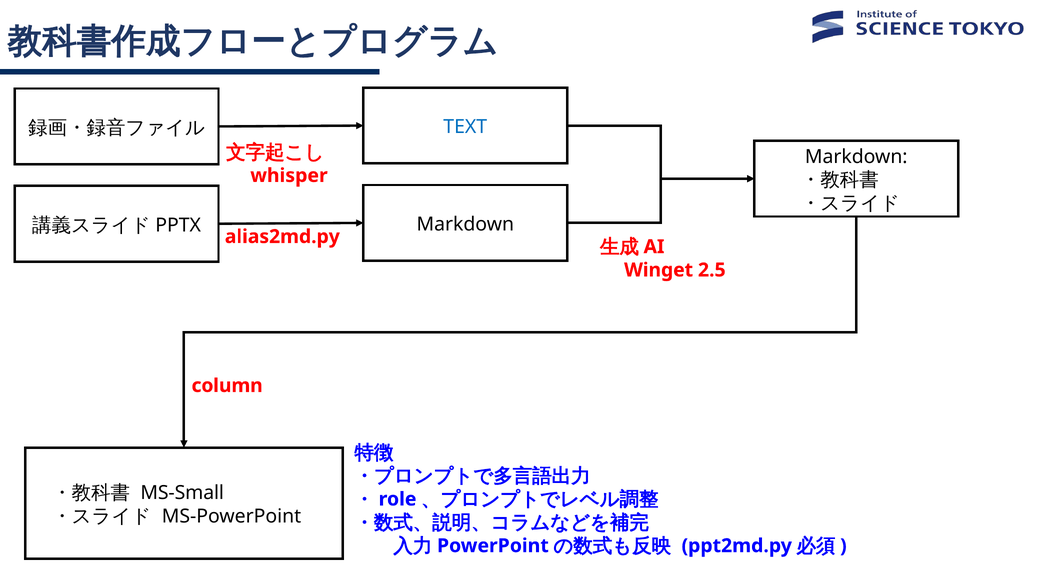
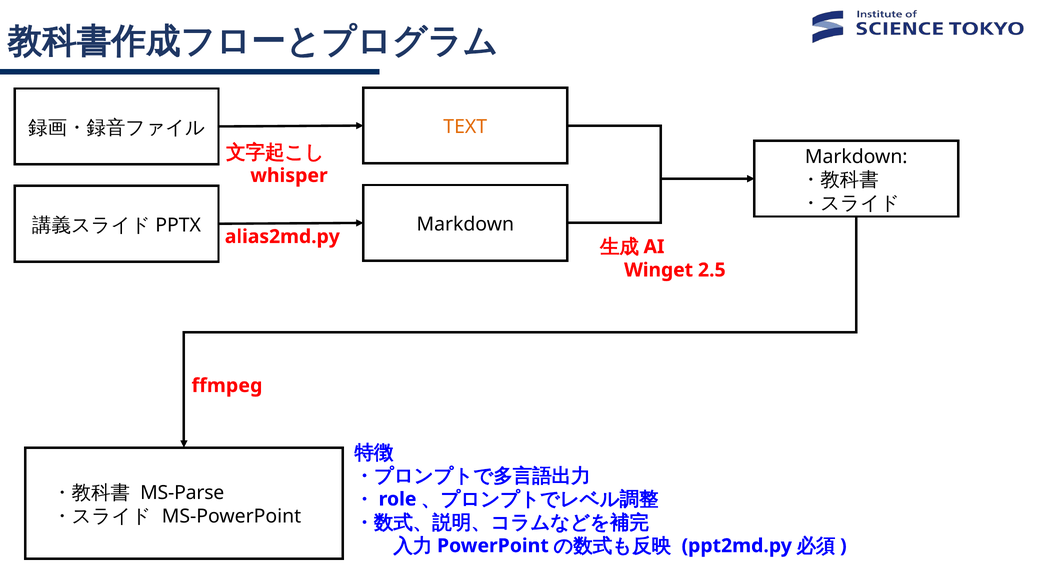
TEXT colour: blue -> orange
column: column -> ffmpeg
MS-Small: MS-Small -> MS-Parse
